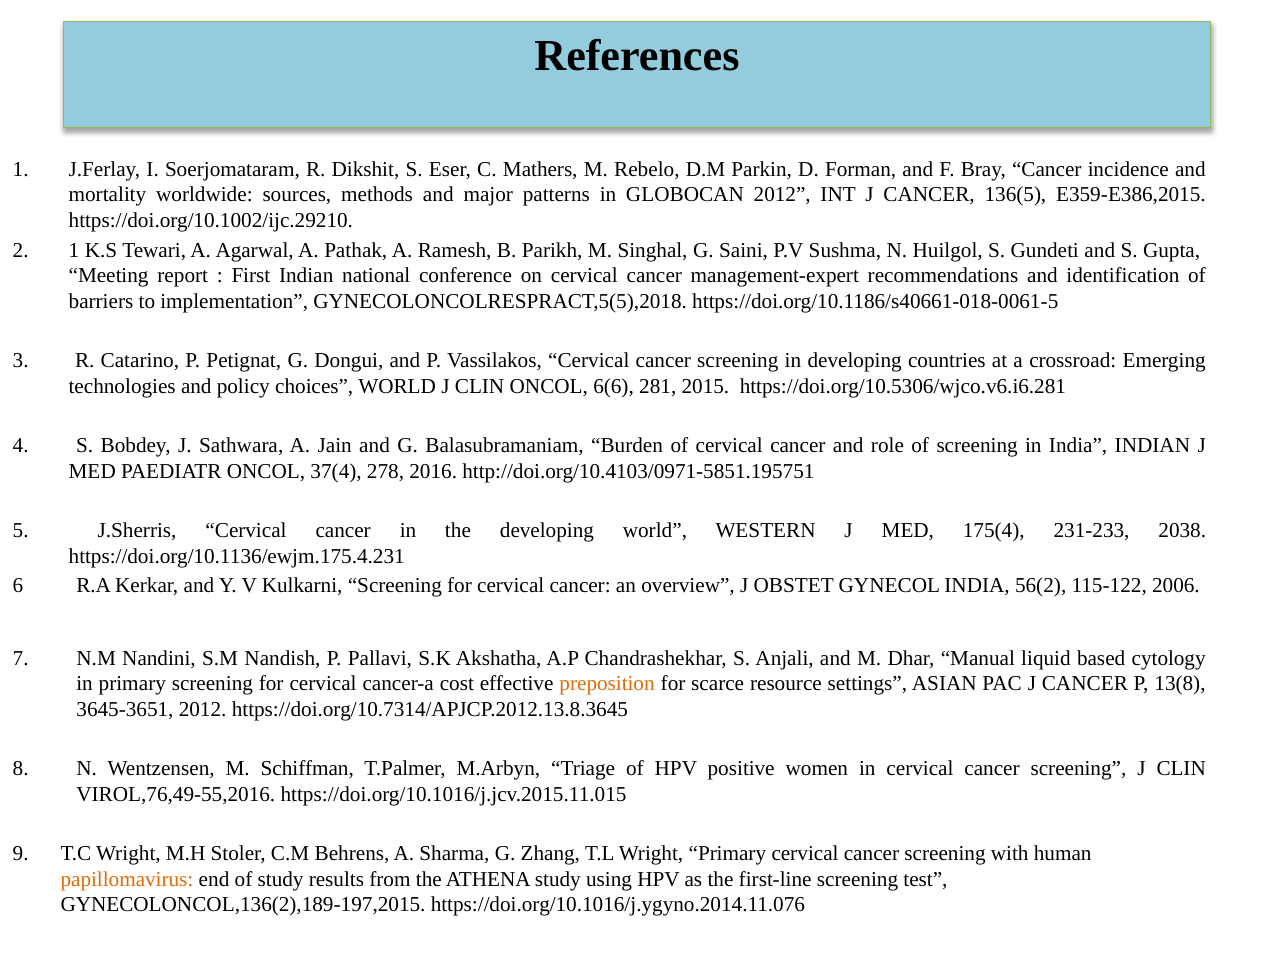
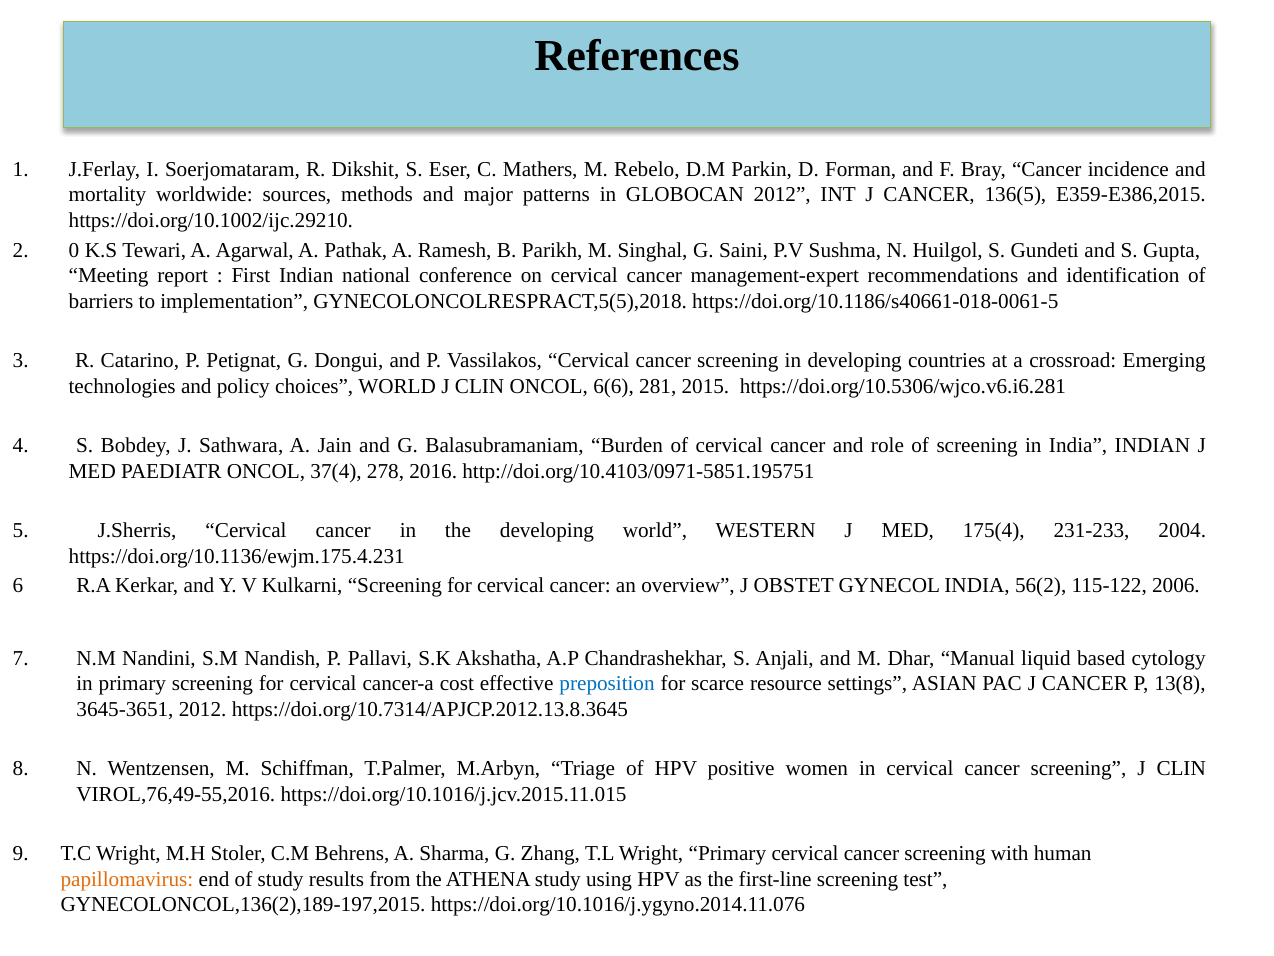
2 1: 1 -> 0
2038: 2038 -> 2004
preposition colour: orange -> blue
